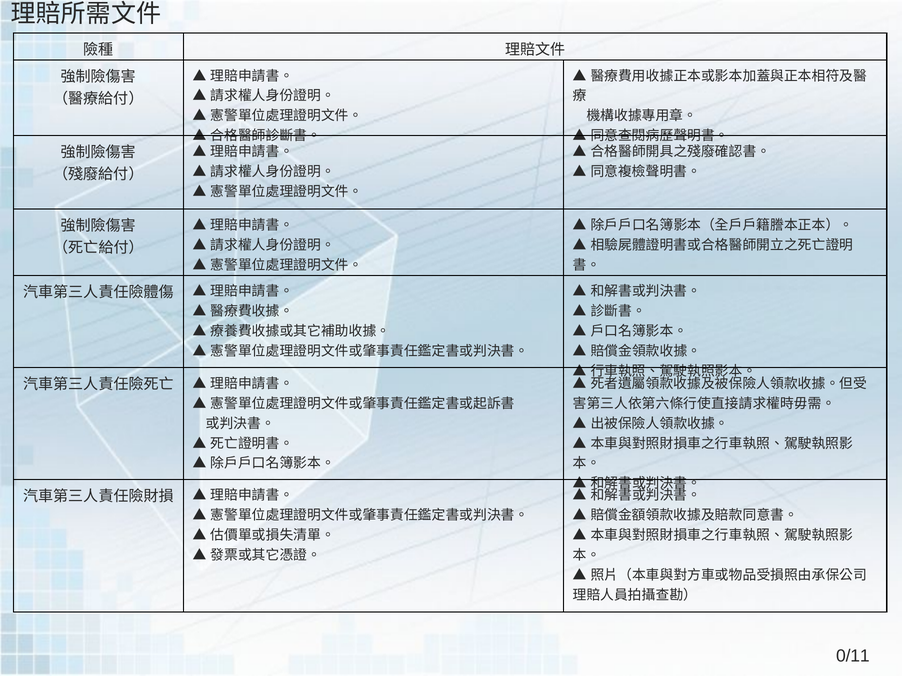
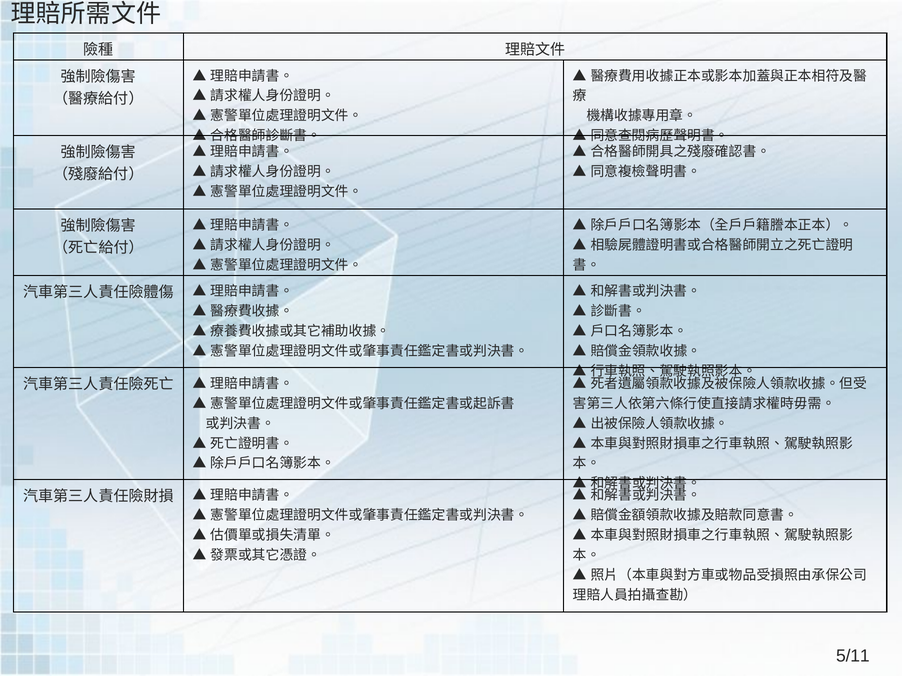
0/11: 0/11 -> 5/11
